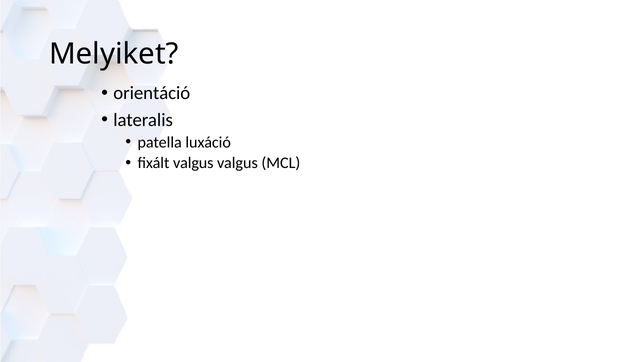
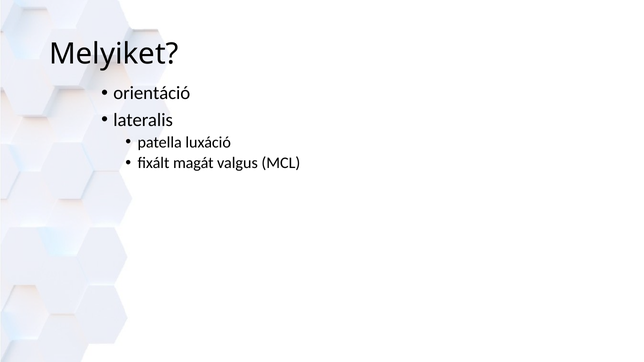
fixált valgus: valgus -> magát
